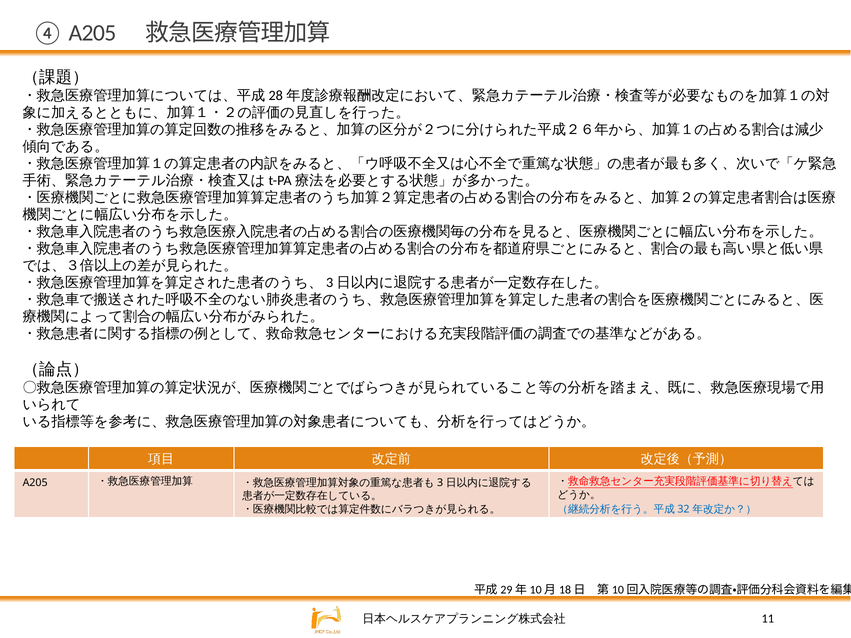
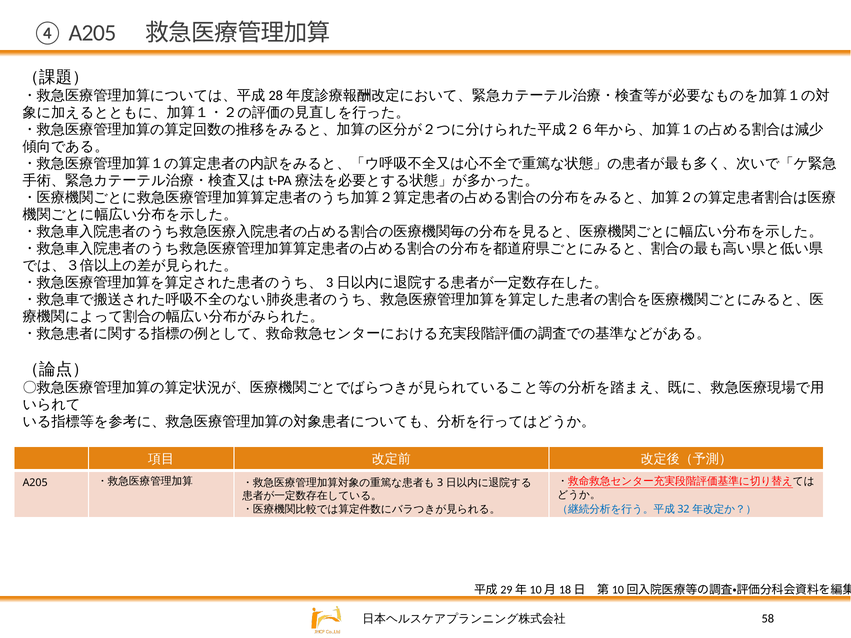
11: 11 -> 58
